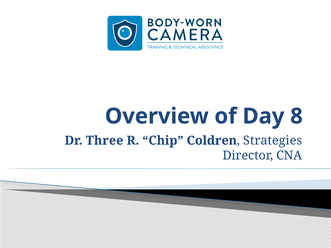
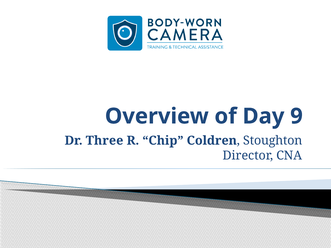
8: 8 -> 9
Strategies: Strategies -> Stoughton
